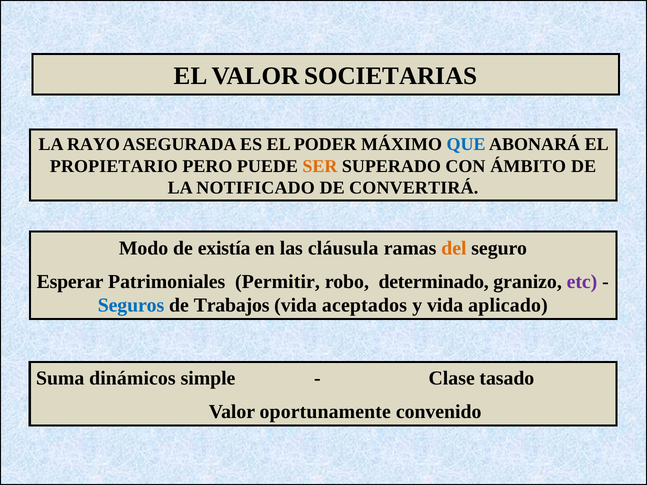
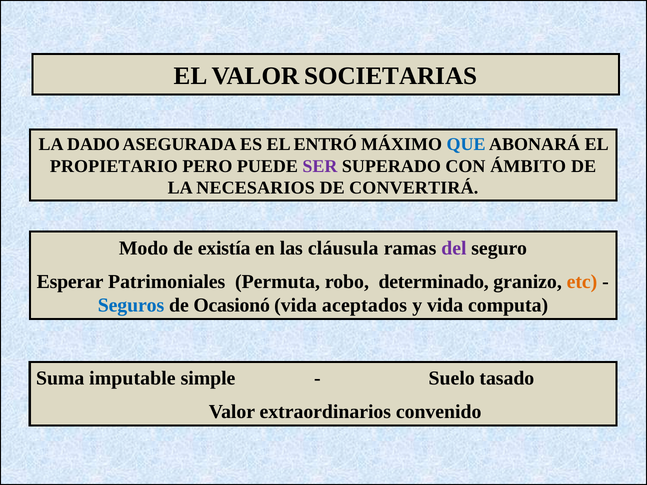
RAYO: RAYO -> DADO
PODER: PODER -> ENTRÓ
SER colour: orange -> purple
NOTIFICADO: NOTIFICADO -> NECESARIOS
del colour: orange -> purple
Permitir: Permitir -> Permuta
etc colour: purple -> orange
Trabajos: Trabajos -> Ocasionó
aplicado: aplicado -> computa
dinámicos: dinámicos -> imputable
Clase: Clase -> Suelo
oportunamente: oportunamente -> extraordinarios
